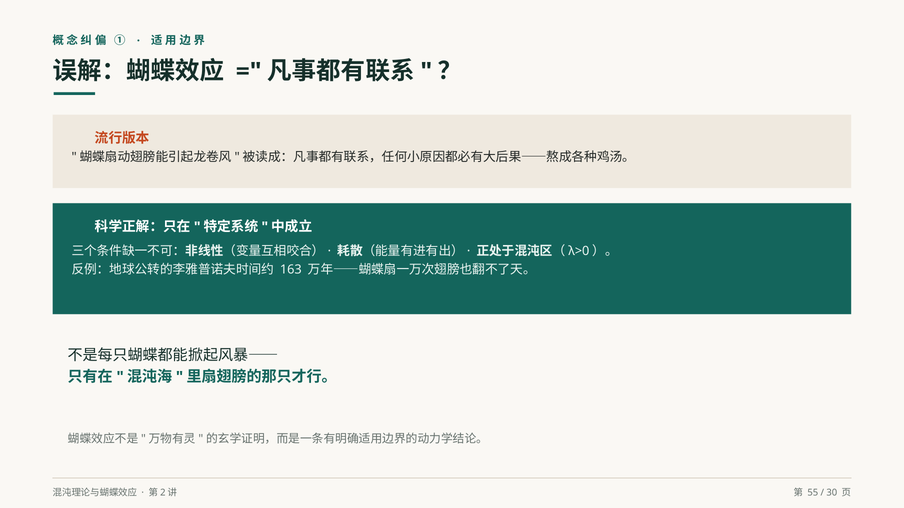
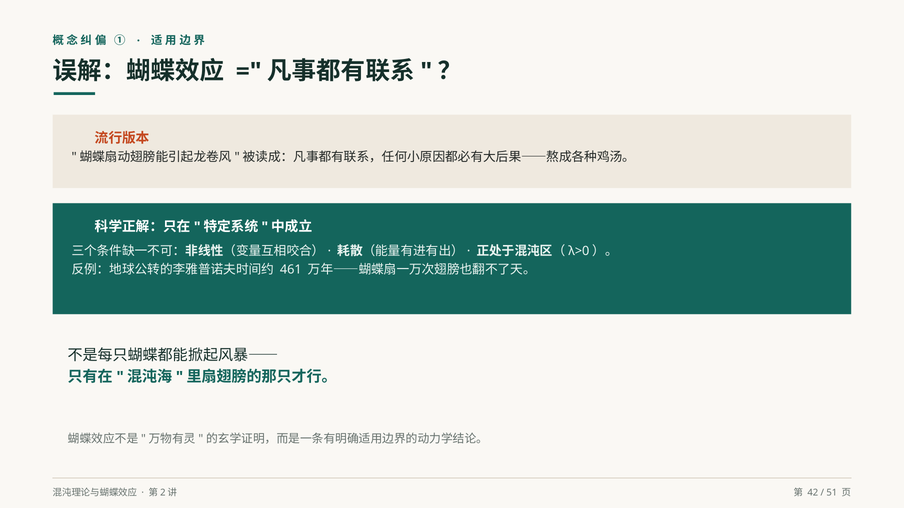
163: 163 -> 461
55: 55 -> 42
30: 30 -> 51
